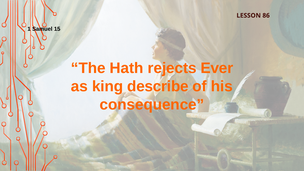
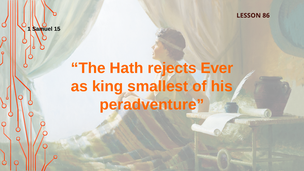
describe: describe -> smallest
consequence: consequence -> peradventure
